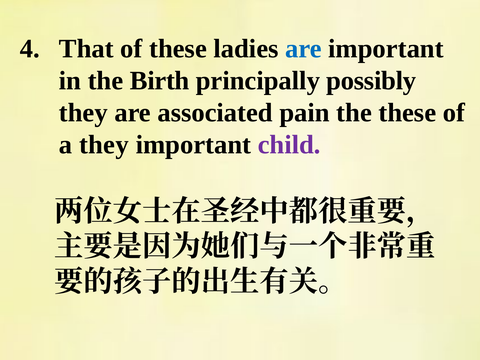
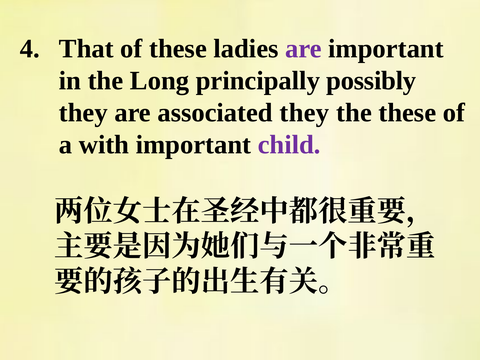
are at (303, 49) colour: blue -> purple
Birth: Birth -> Long
associated pain: pain -> they
a they: they -> with
